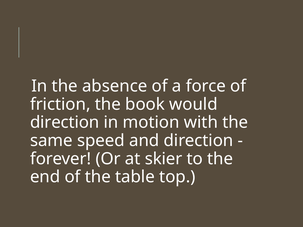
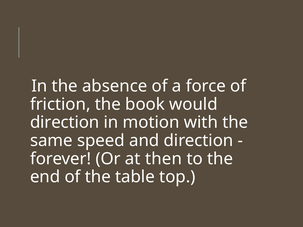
skier: skier -> then
